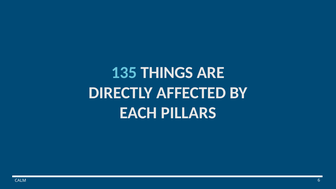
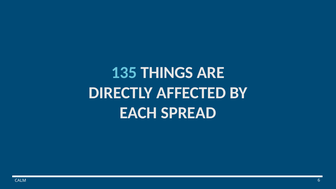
PILLARS: PILLARS -> SPREAD
